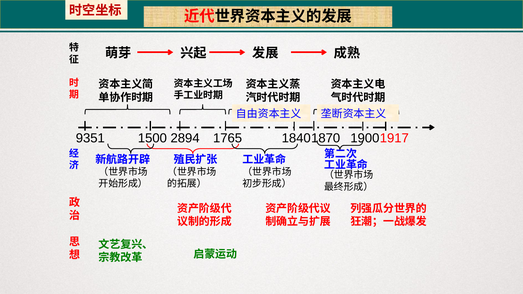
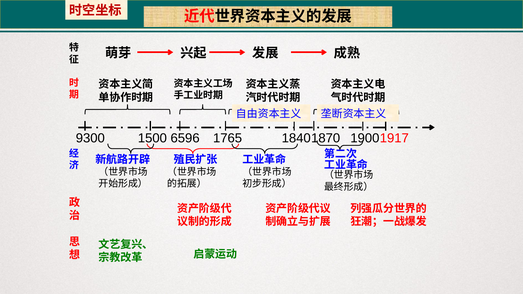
9351: 9351 -> 9300
2894: 2894 -> 6596
